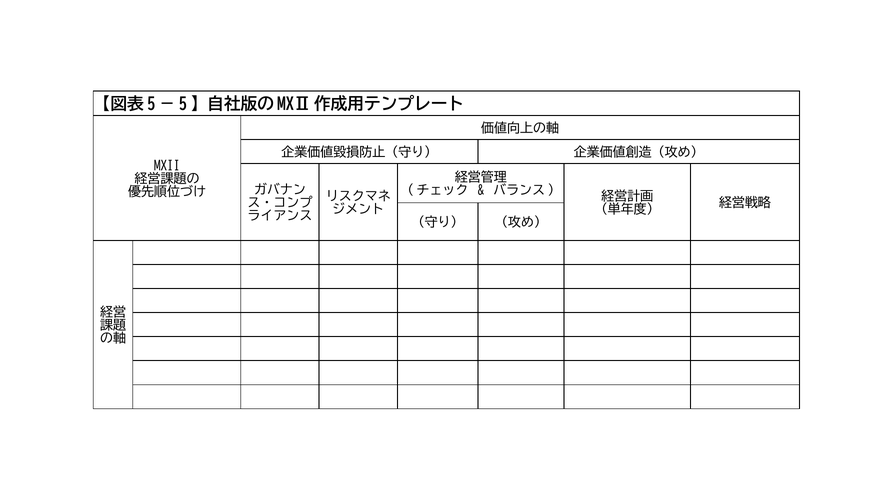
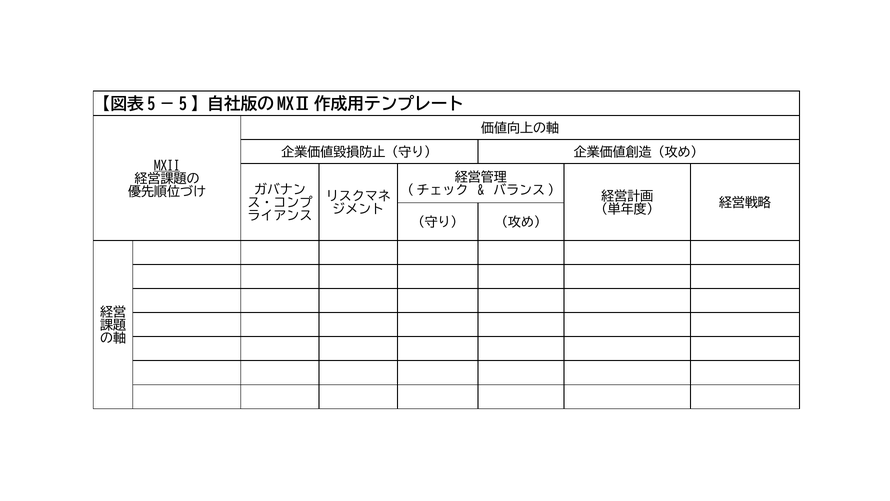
MXII underline: none -> present
